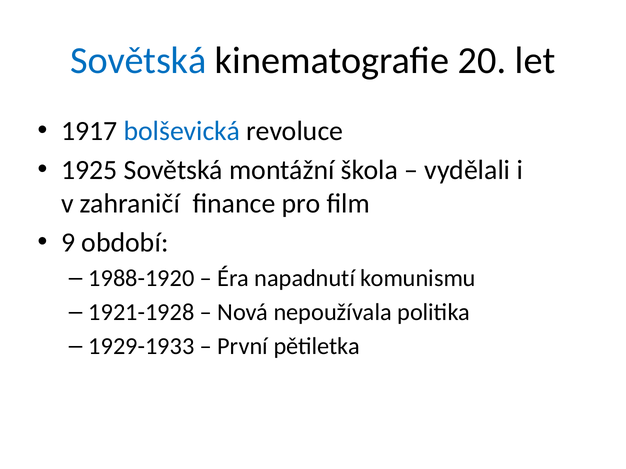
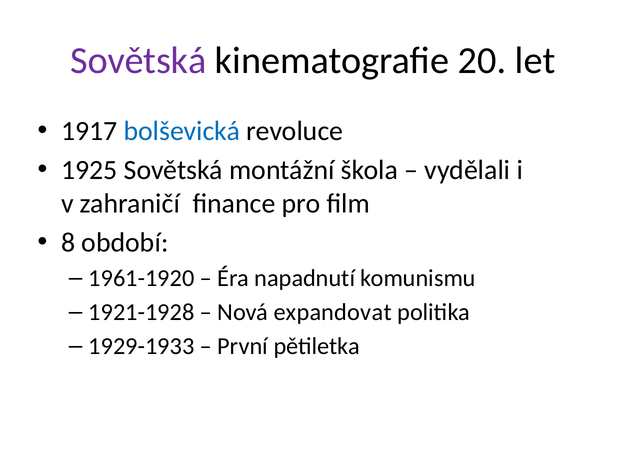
Sovětská at (138, 61) colour: blue -> purple
9: 9 -> 8
1988-1920: 1988-1920 -> 1961-1920
nepoužívala: nepoužívala -> expandovat
